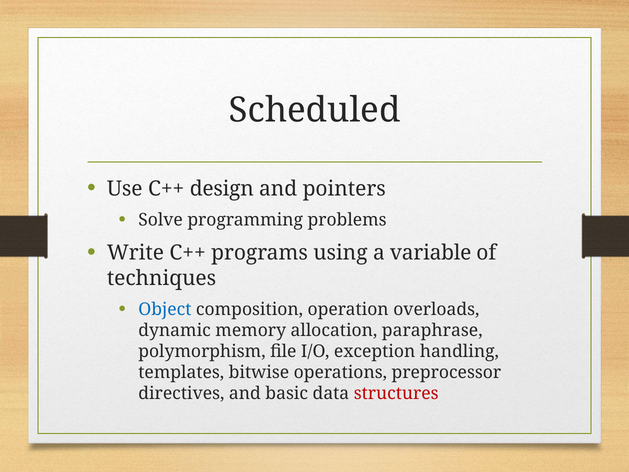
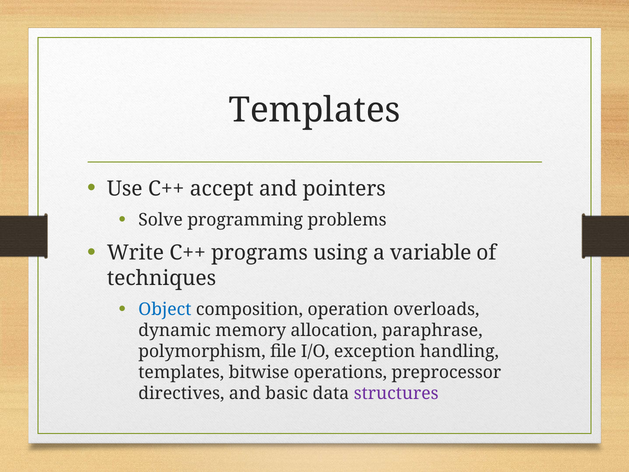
Scheduled at (315, 110): Scheduled -> Templates
design: design -> accept
structures colour: red -> purple
